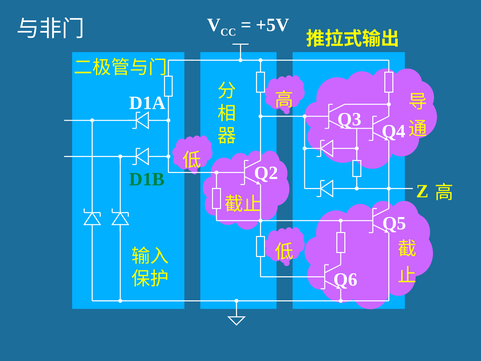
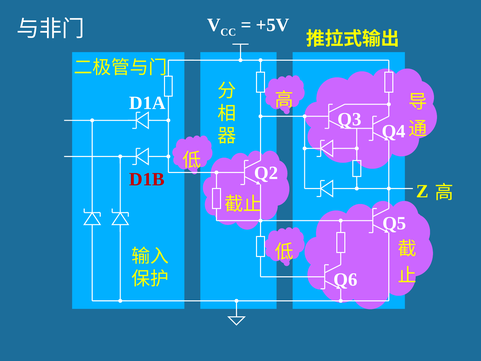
D1B colour: green -> red
